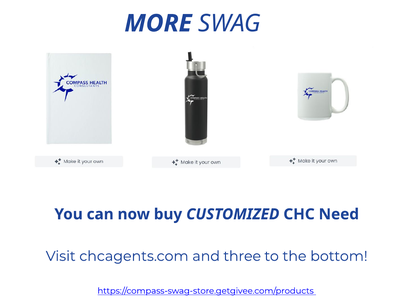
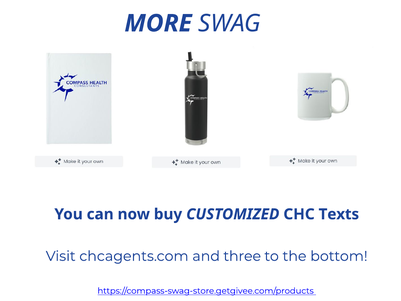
Need: Need -> Texts
